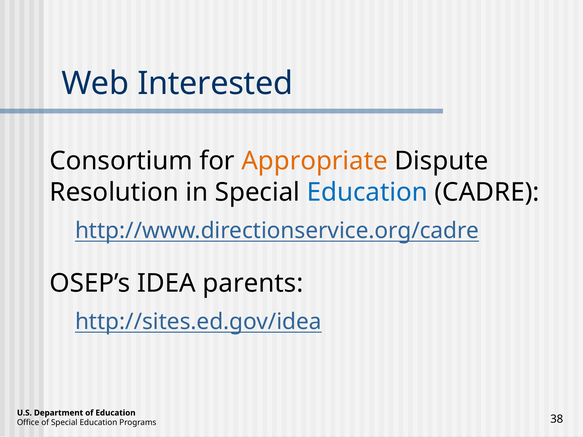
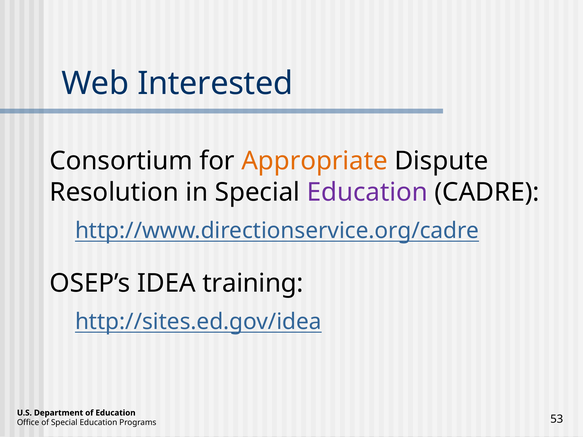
Education at (367, 192) colour: blue -> purple
parents: parents -> training
38: 38 -> 53
